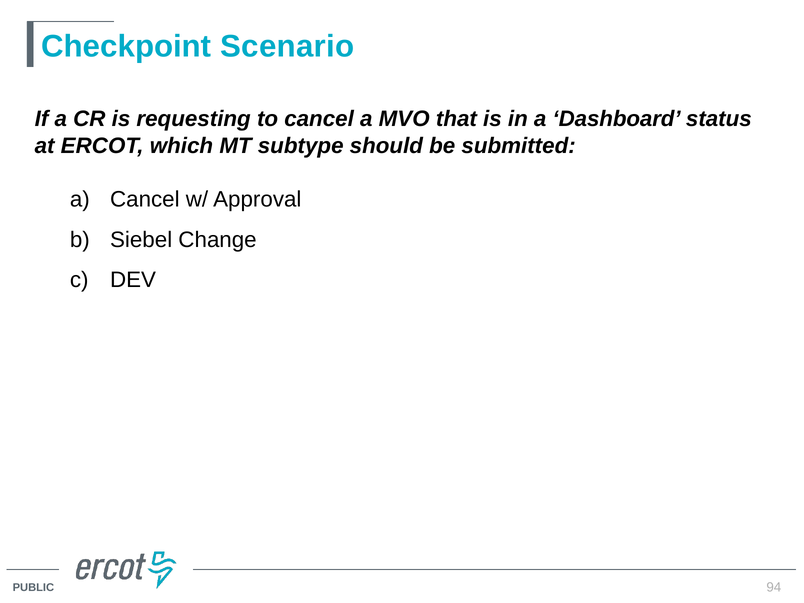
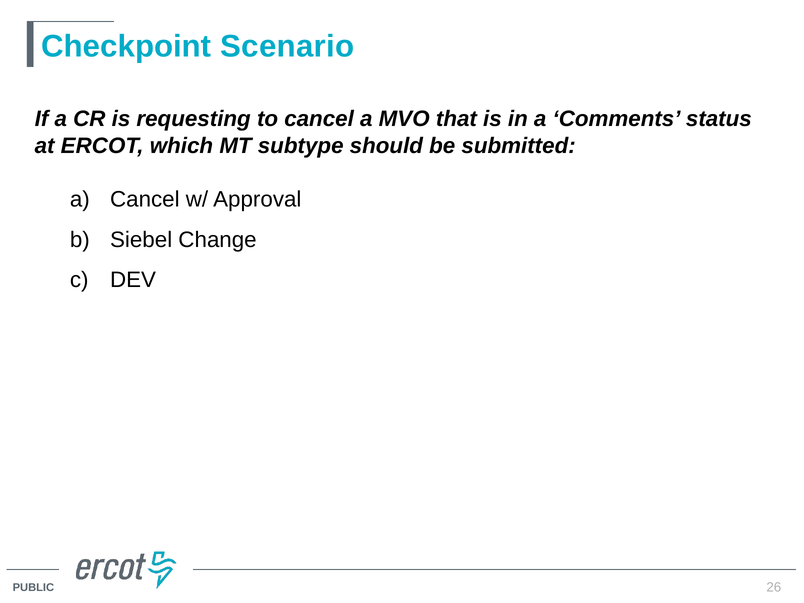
Dashboard: Dashboard -> Comments
94: 94 -> 26
